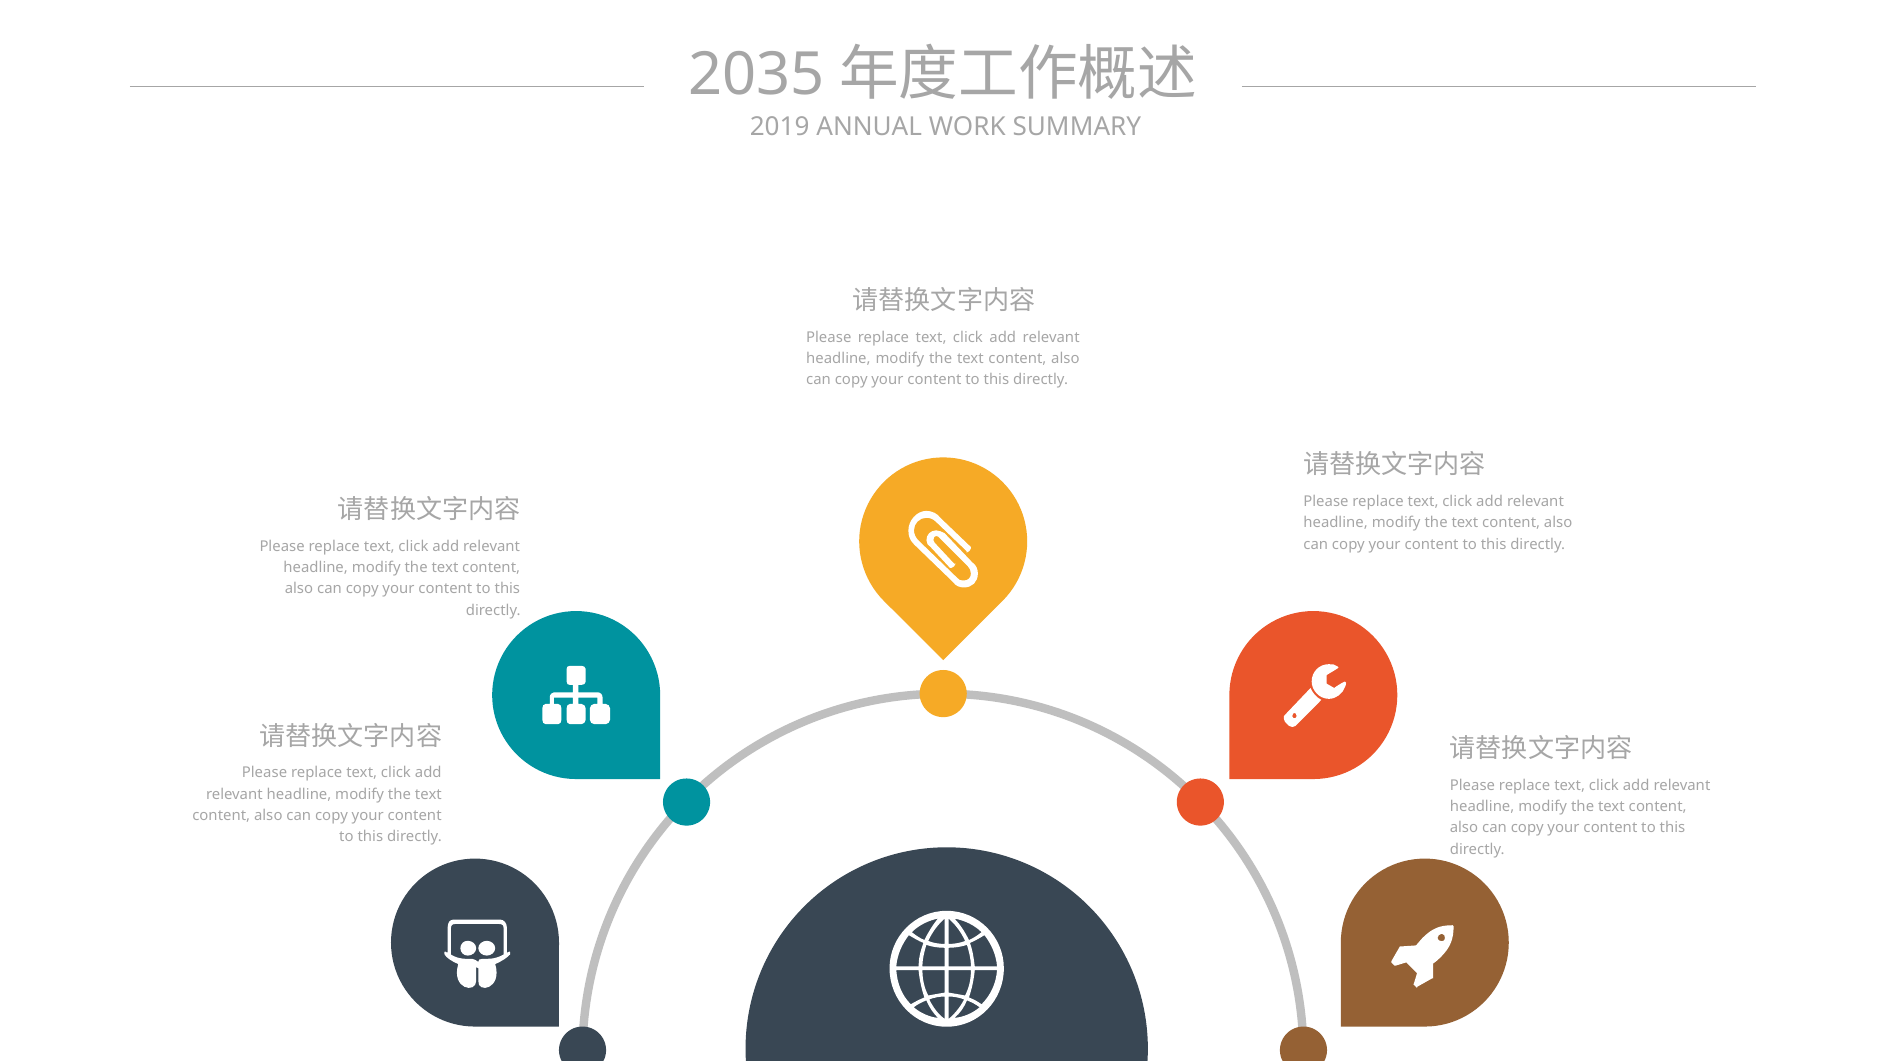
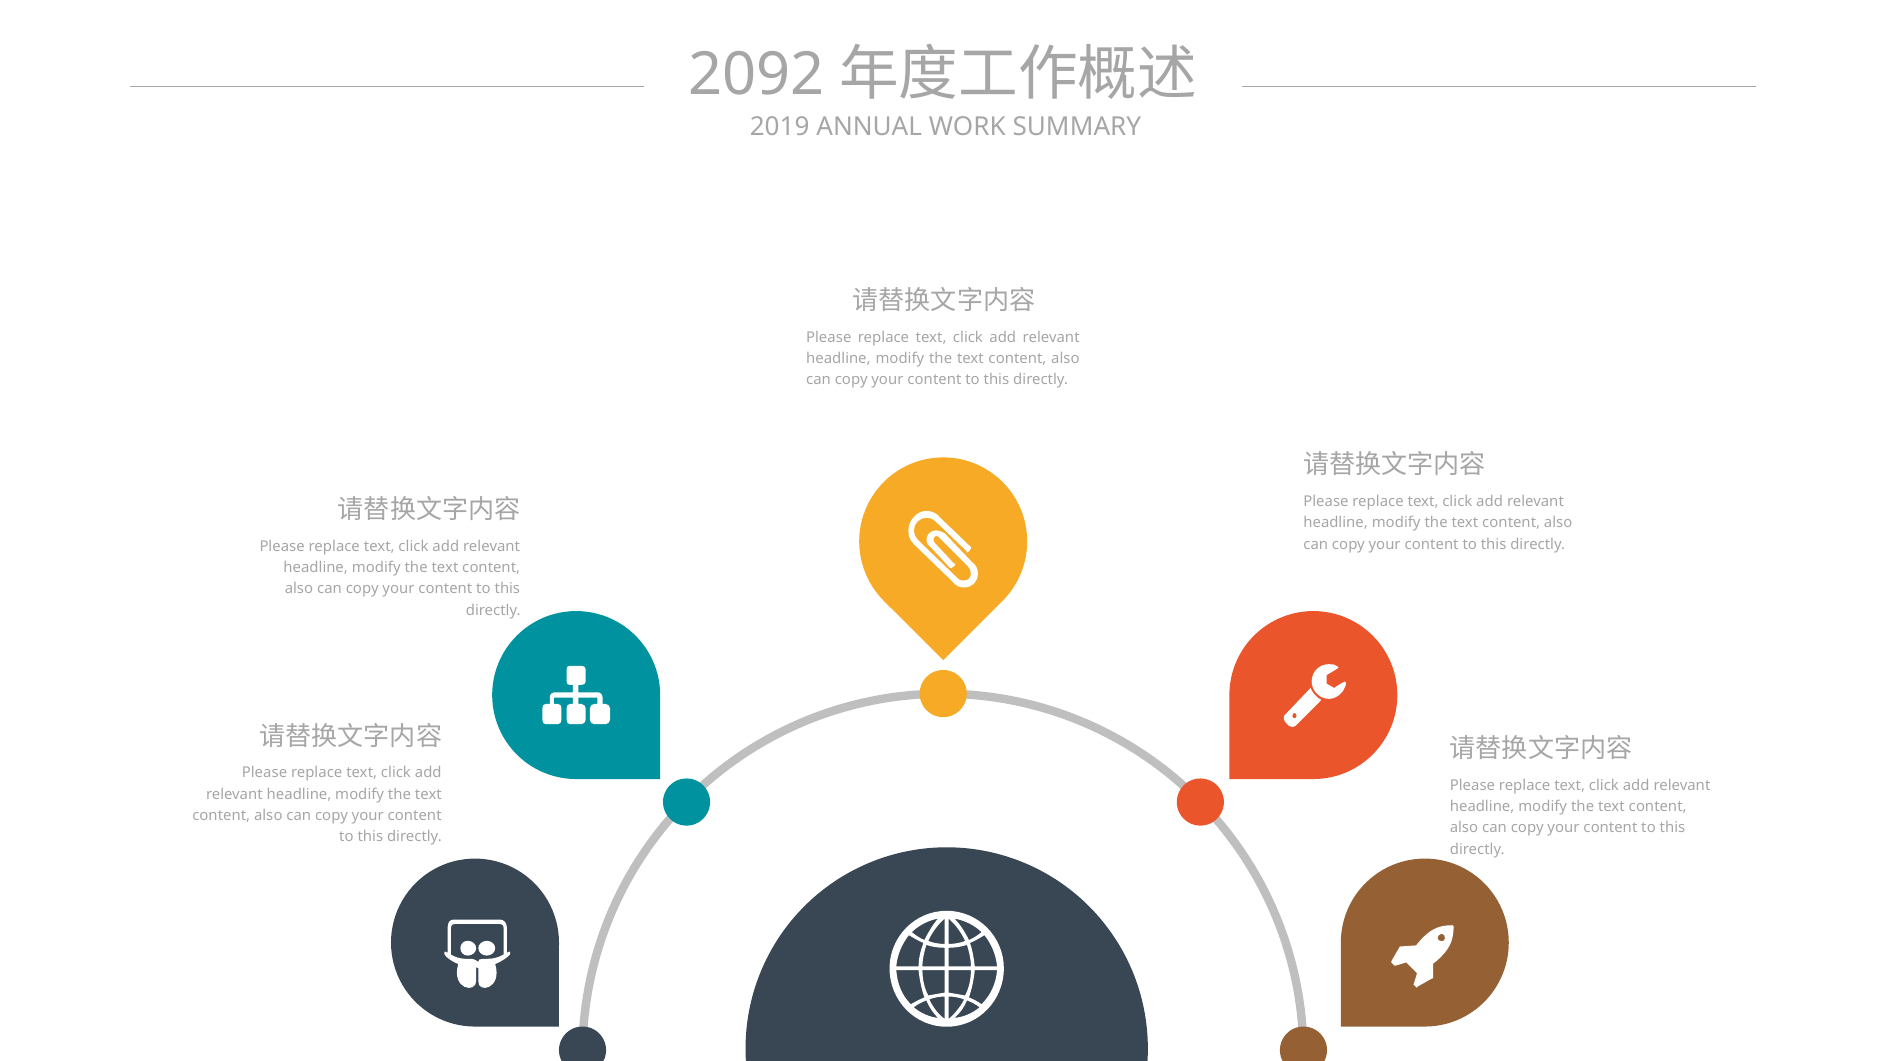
2035: 2035 -> 2092
